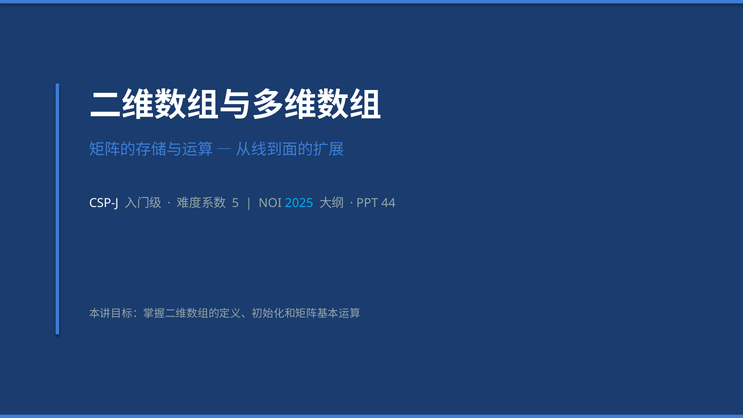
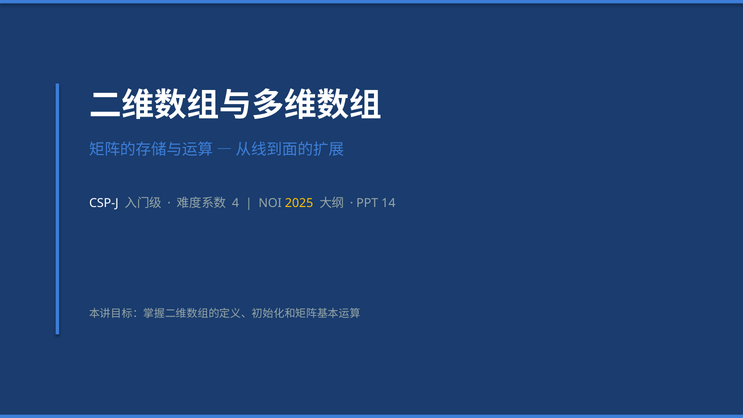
5: 5 -> 4
2025 colour: light blue -> yellow
44: 44 -> 14
